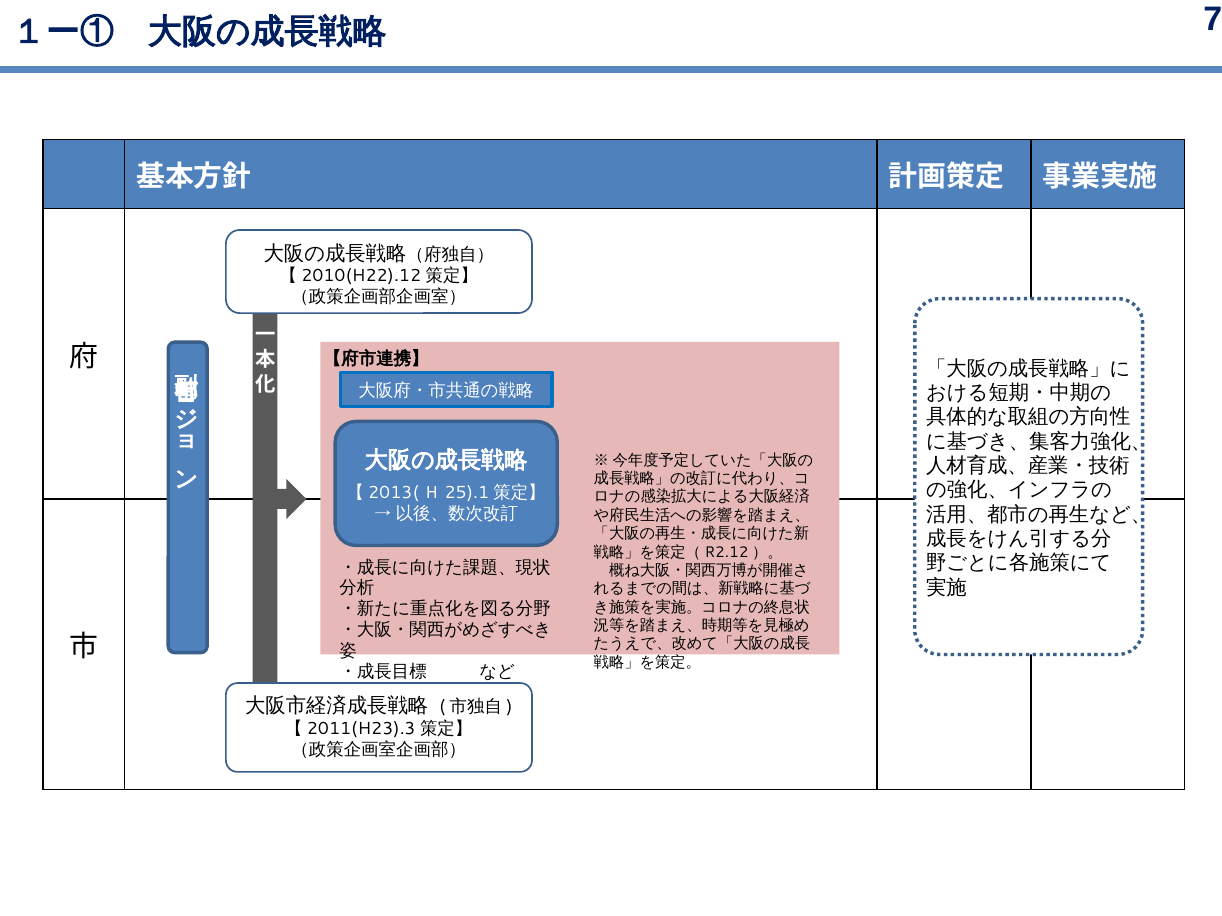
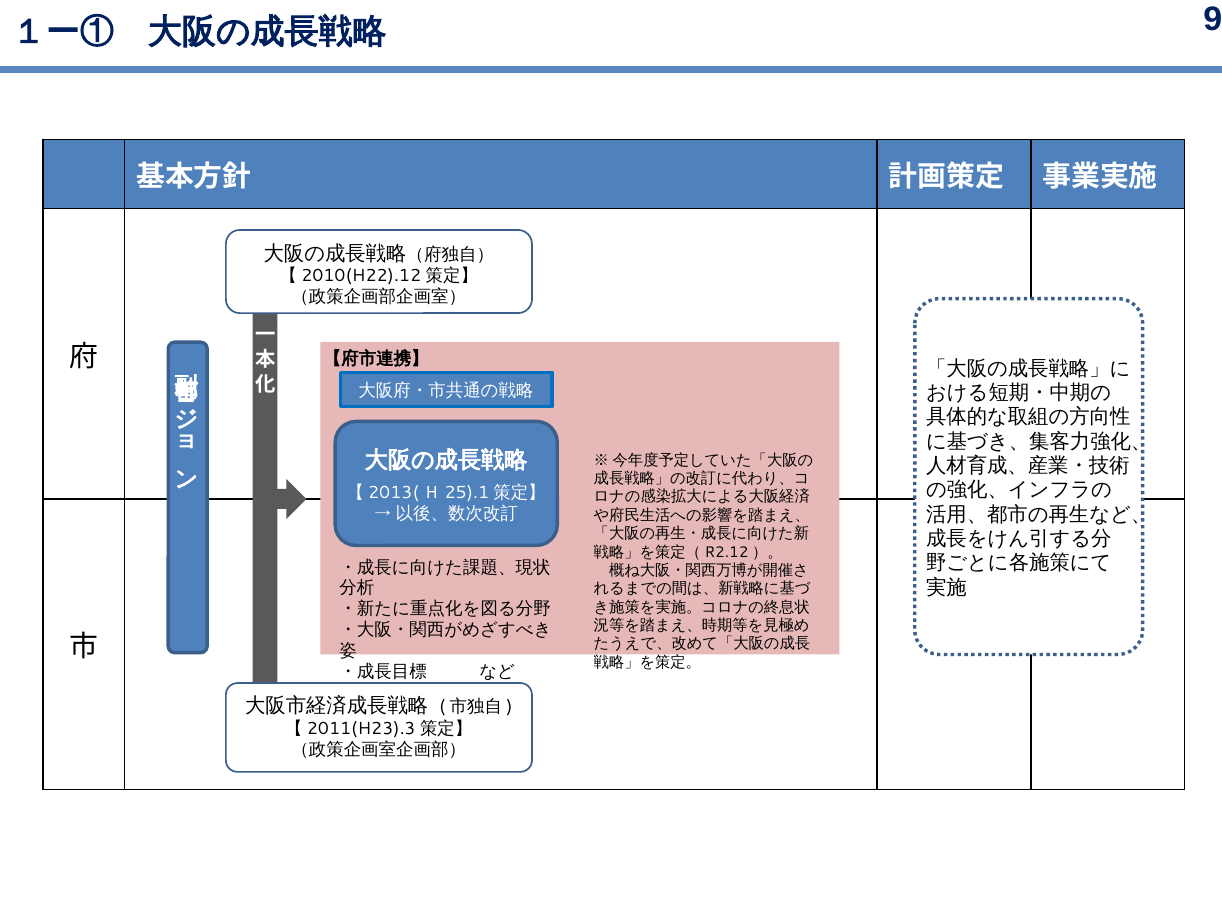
7: 7 -> 9
